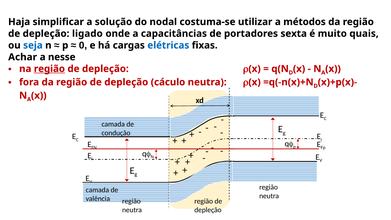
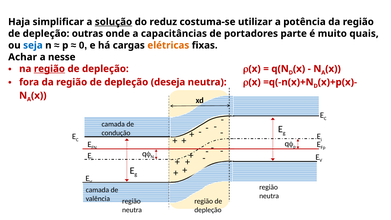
solução underline: none -> present
nodal: nodal -> reduz
métodos: métodos -> potência
ligado: ligado -> outras
sexta: sexta -> parte
elétricas colour: blue -> orange
cáculo: cáculo -> deseja
